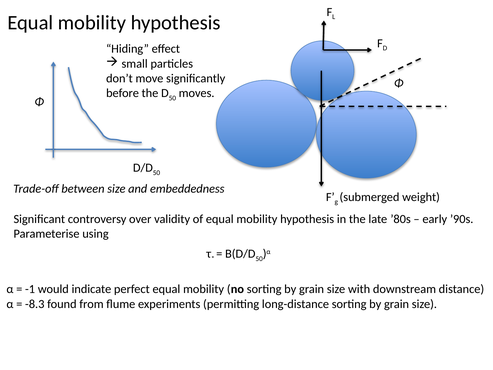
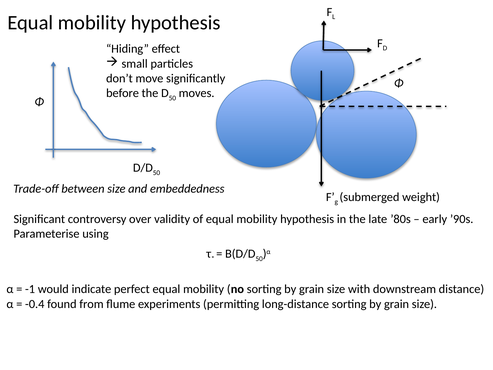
-8.3: -8.3 -> -0.4
